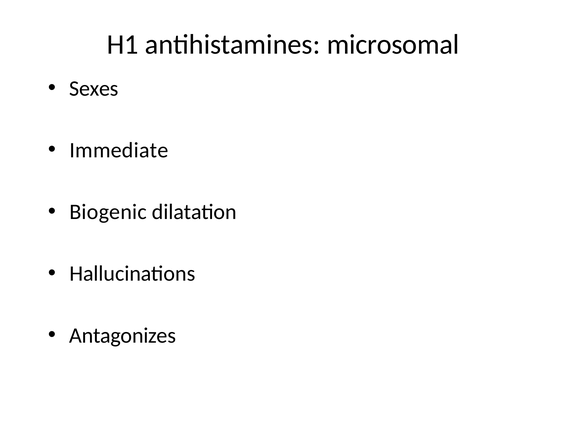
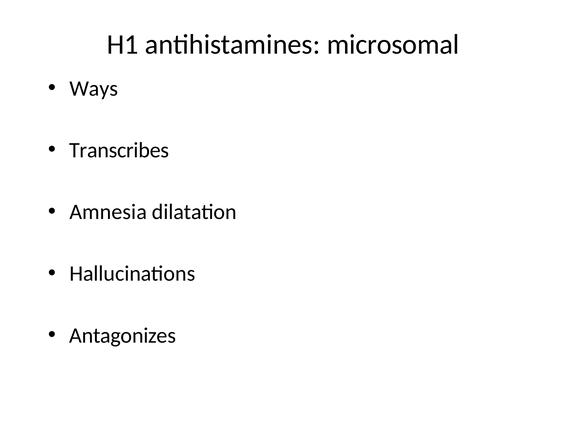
Sexes: Sexes -> Ways
Immediate: Immediate -> Transcribes
Biogenic: Biogenic -> Amnesia
